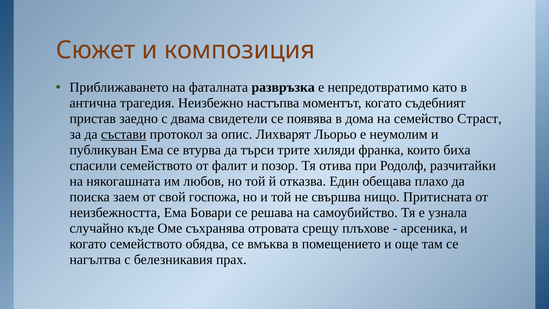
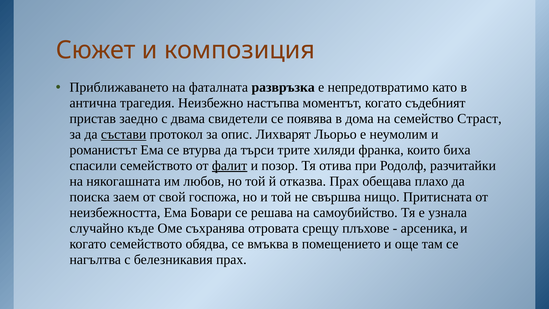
публикуван: публикуван -> романистът
фалит underline: none -> present
отказва Един: Един -> Прах
